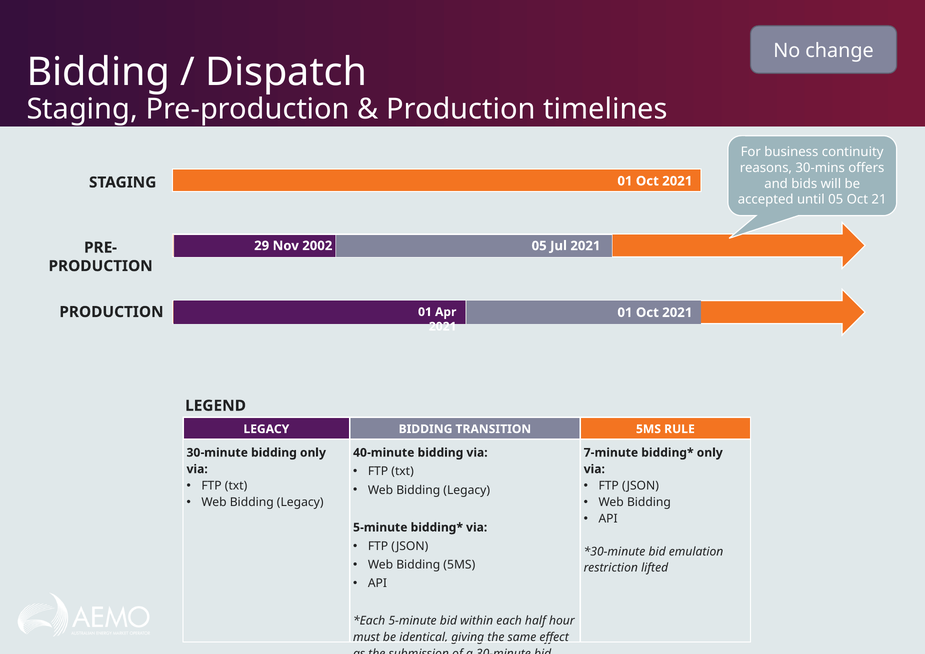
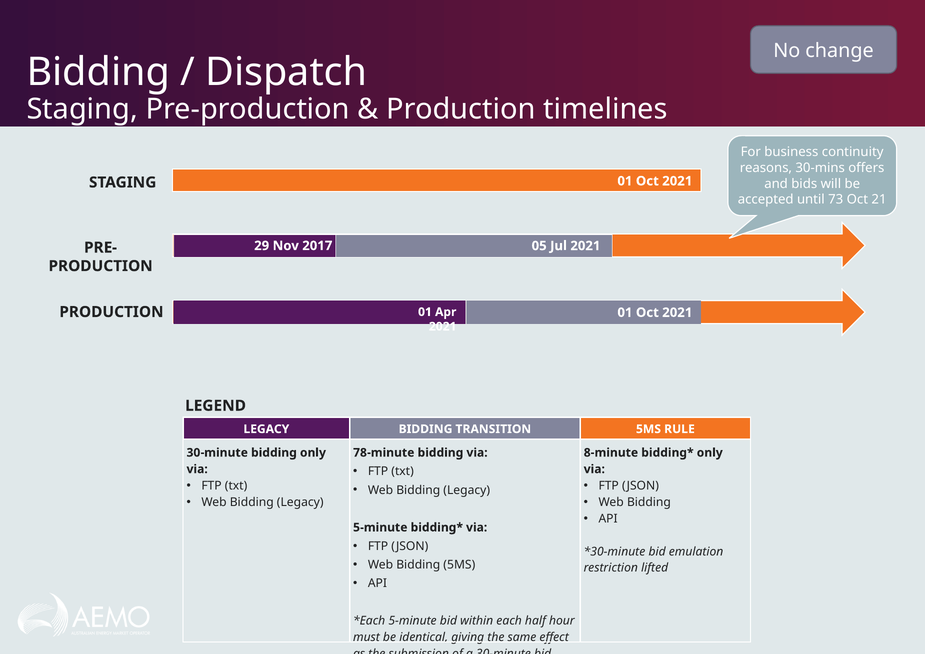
until 05: 05 -> 73
2002: 2002 -> 2017
40-minute: 40-minute -> 78-minute
7-minute: 7-minute -> 8-minute
